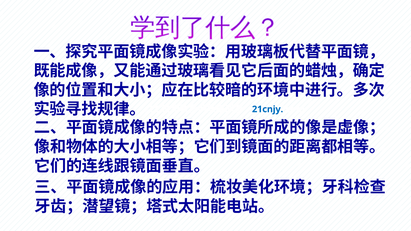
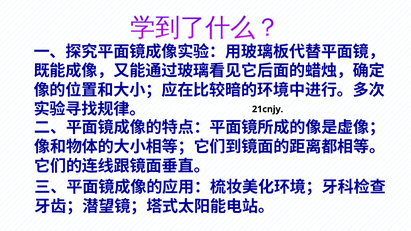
21cnjy colour: blue -> black
